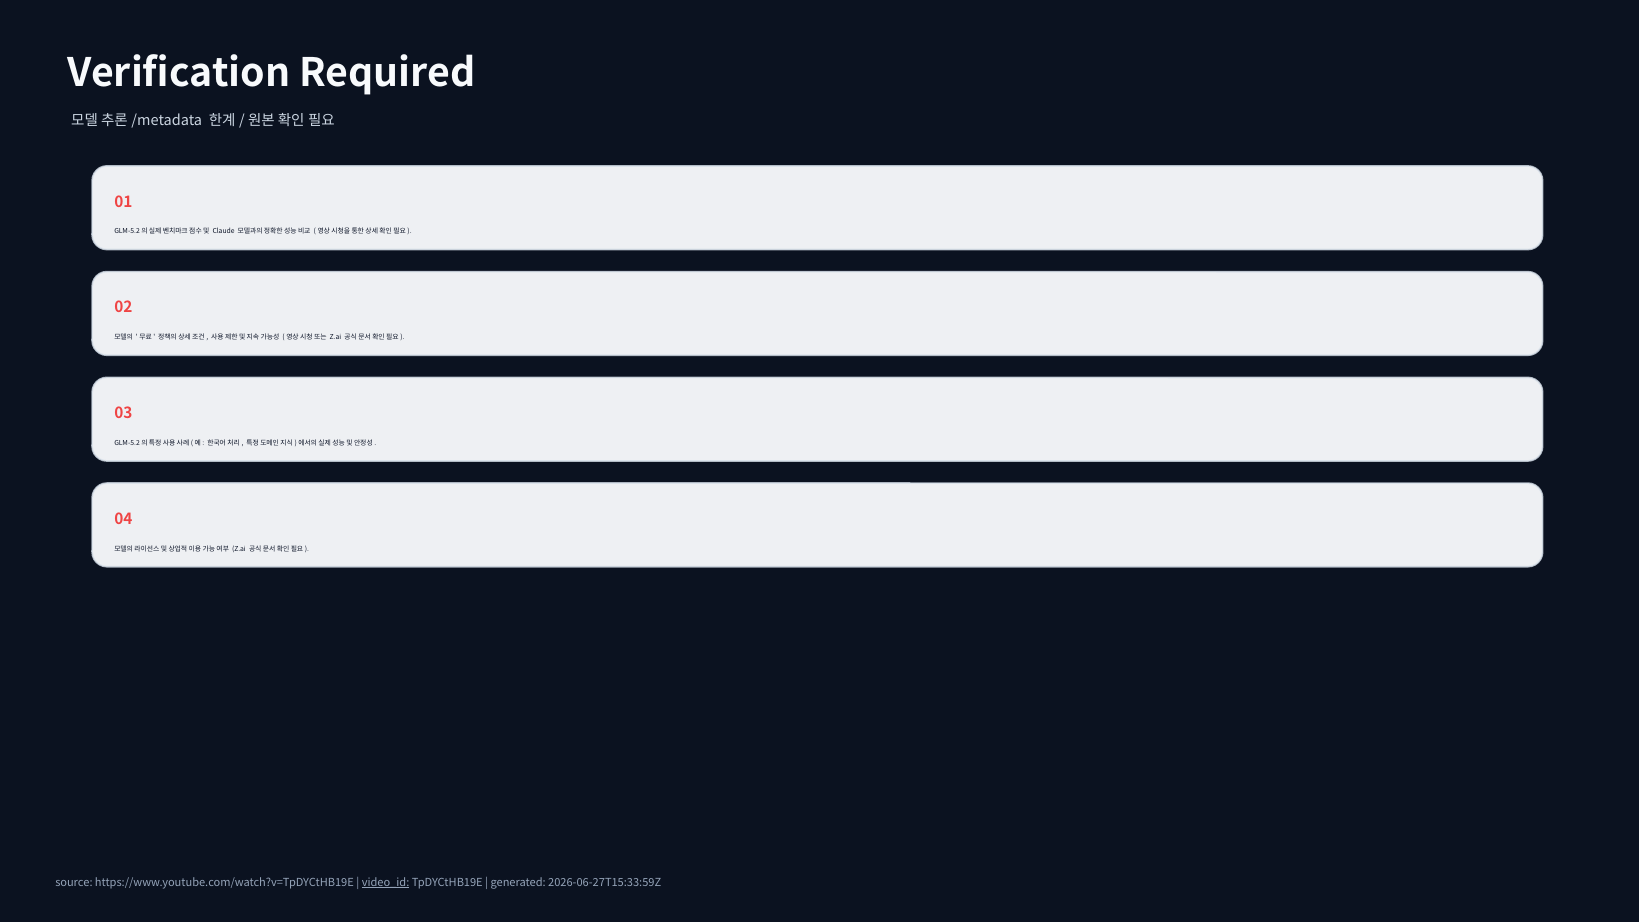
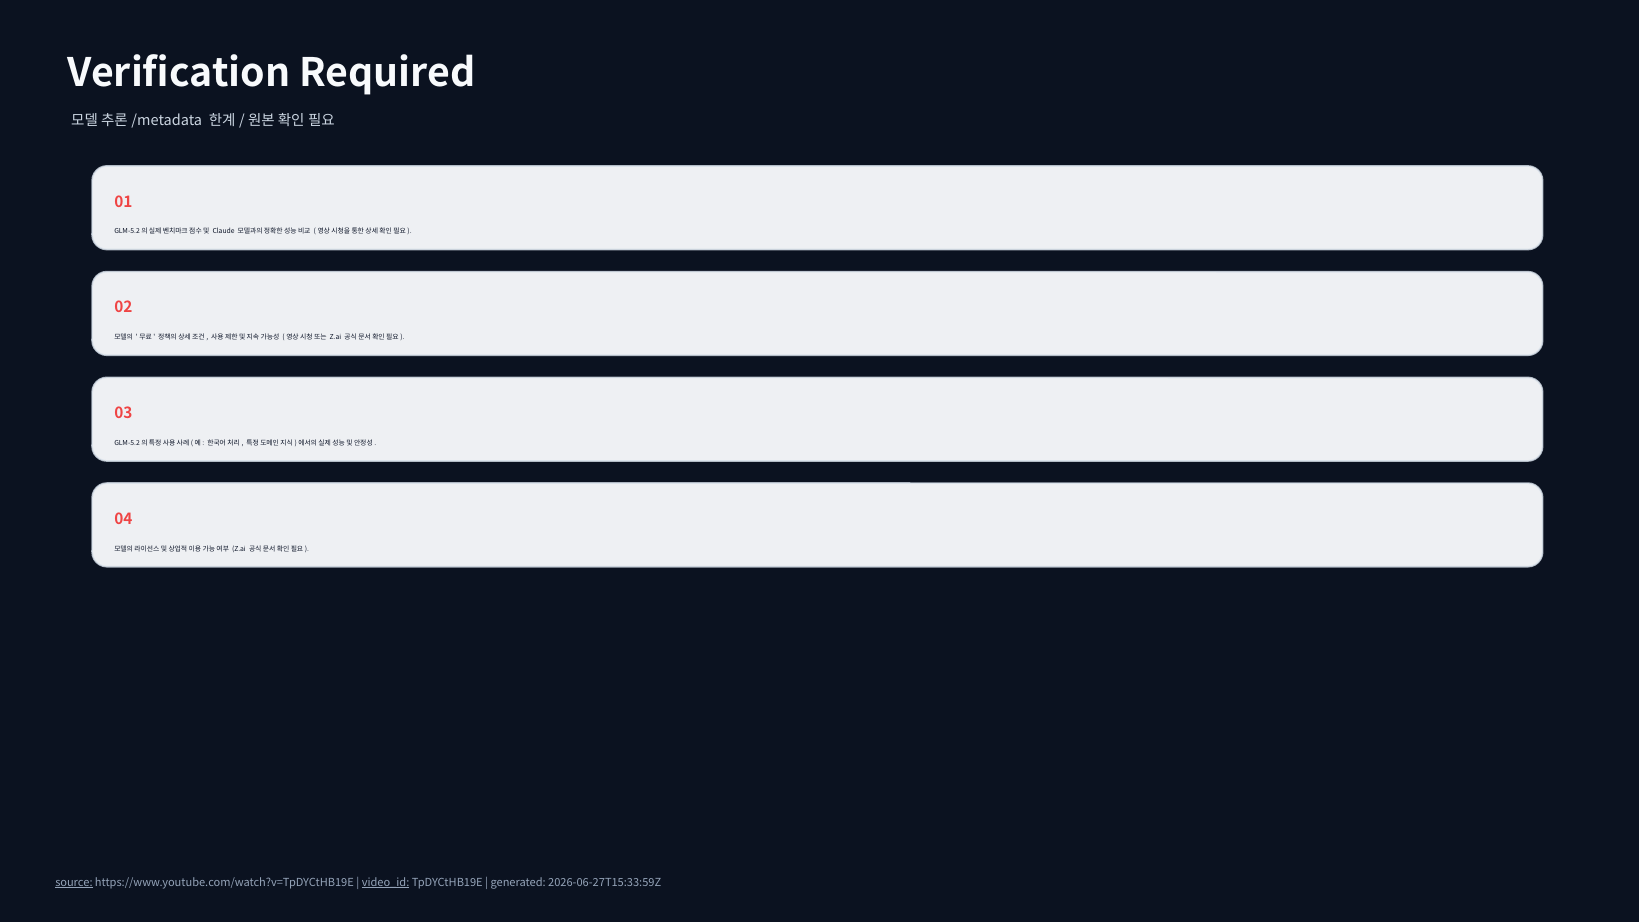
source underline: none -> present
